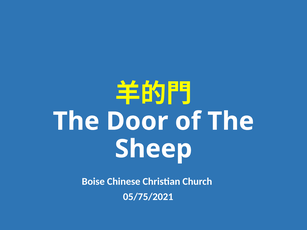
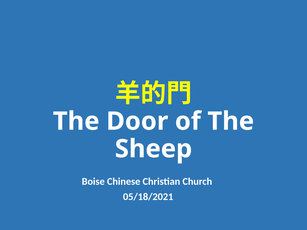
05/75/2021: 05/75/2021 -> 05/18/2021
